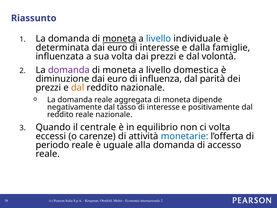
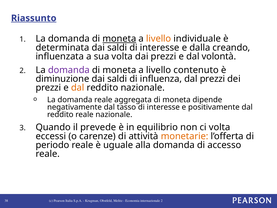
Riassunto underline: none -> present
livello at (159, 39) colour: blue -> orange
determinata dai euro: euro -> saldi
famiglie: famiglie -> creando
domestica: domestica -> contenuto
euro at (117, 79): euro -> saldi
dal parità: parità -> prezzi
centrale: centrale -> prevede
monetarie colour: blue -> orange
